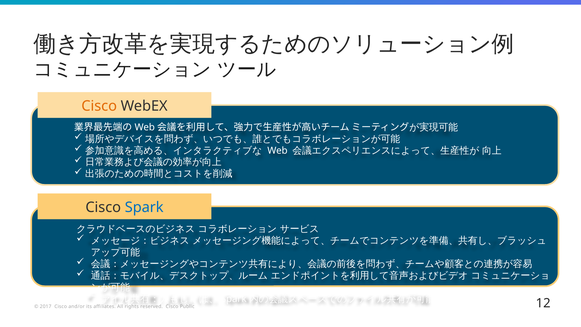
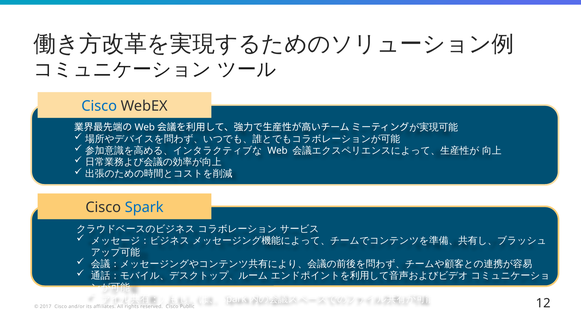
Cisco at (99, 106) colour: orange -> blue
